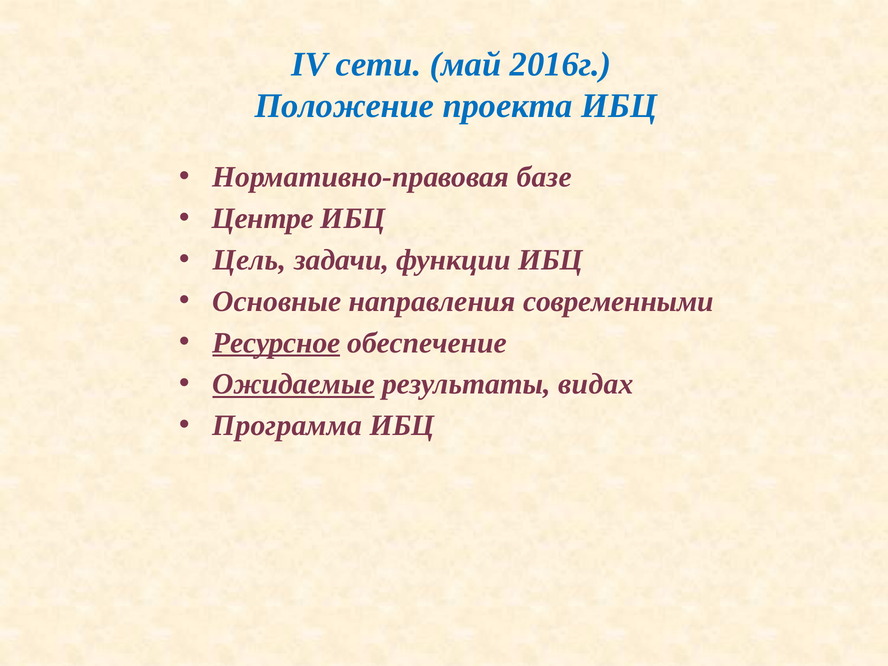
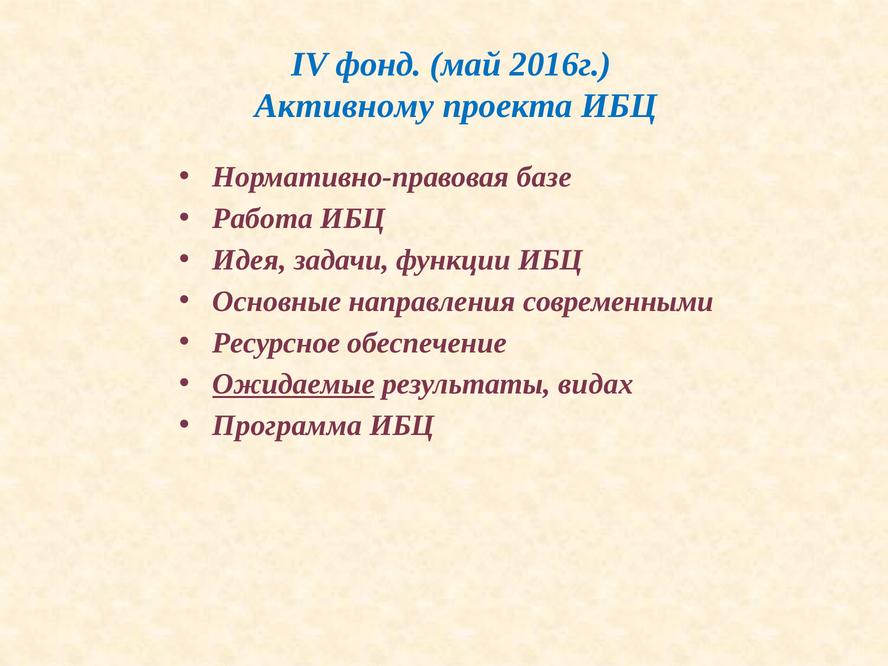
сети: сети -> фонд
Положение: Положение -> Активному
Центре: Центре -> Работа
Цель: Цель -> Идея
Ресурсное underline: present -> none
